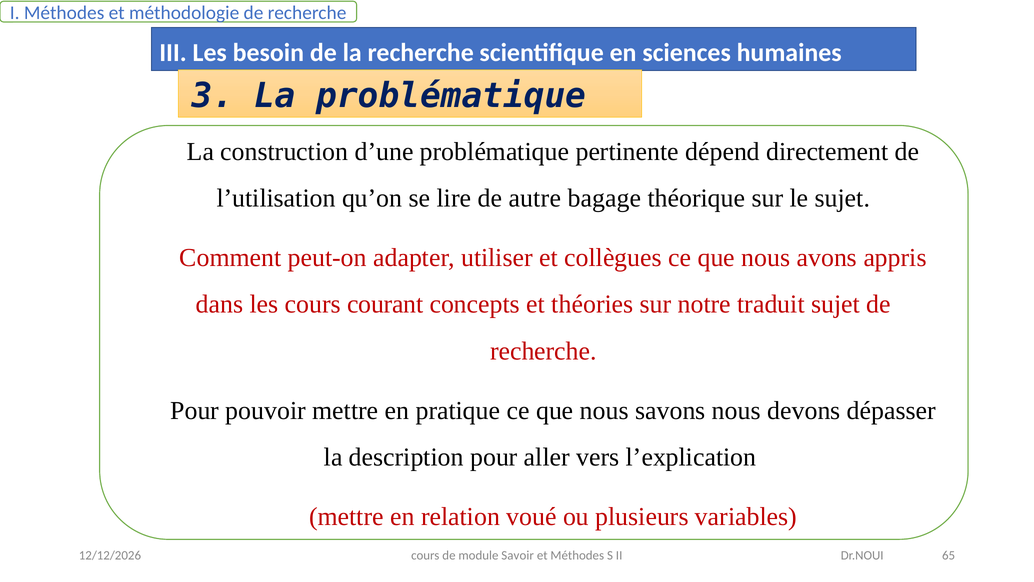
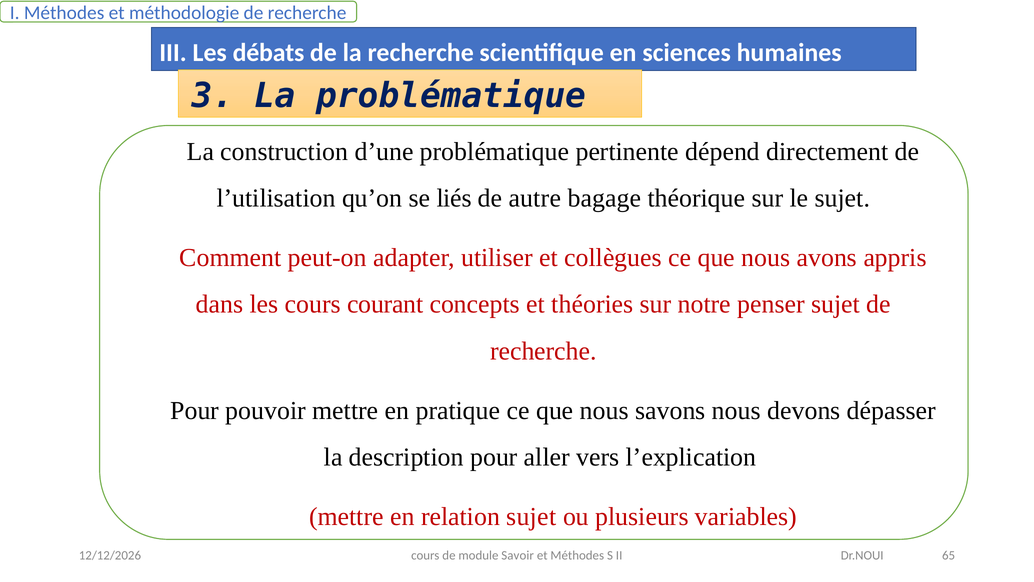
besoin: besoin -> débats
lire: lire -> liés
traduit: traduit -> penser
relation voué: voué -> sujet
